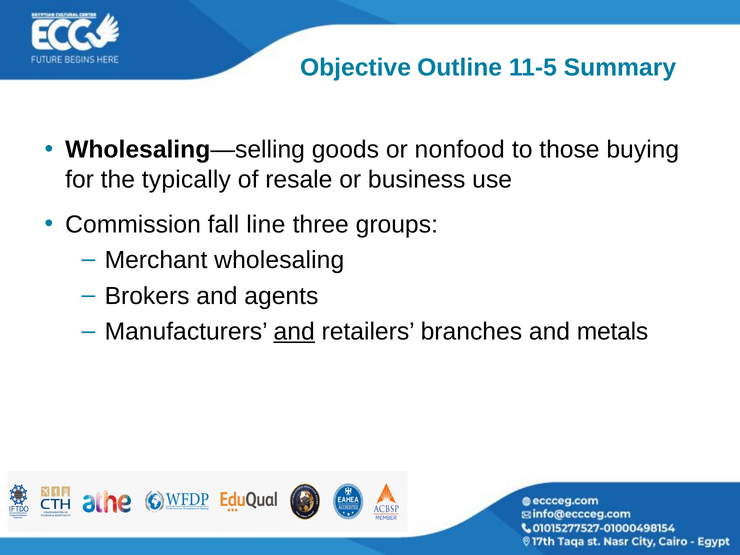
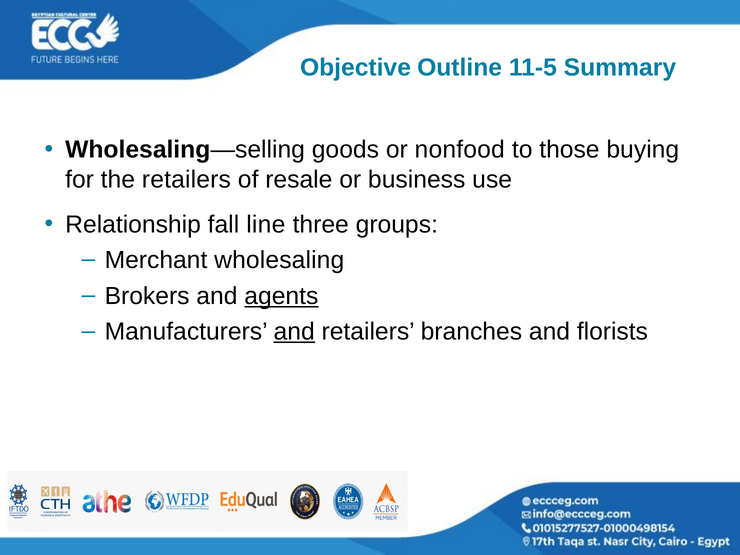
the typically: typically -> retailers
Commission: Commission -> Relationship
agents underline: none -> present
metals: metals -> florists
